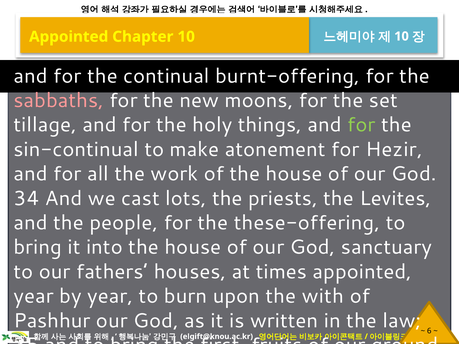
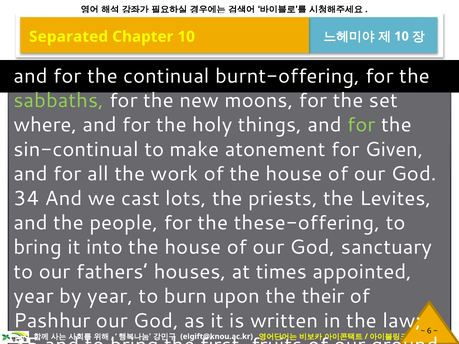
Appointed at (69, 37): Appointed -> Separated
sabbaths colour: pink -> light green
tillage: tillage -> where
Hezir: Hezir -> Given
with: with -> their
